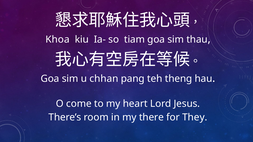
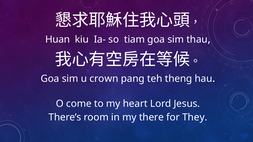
Khoa: Khoa -> Huan
chhan: chhan -> crown
